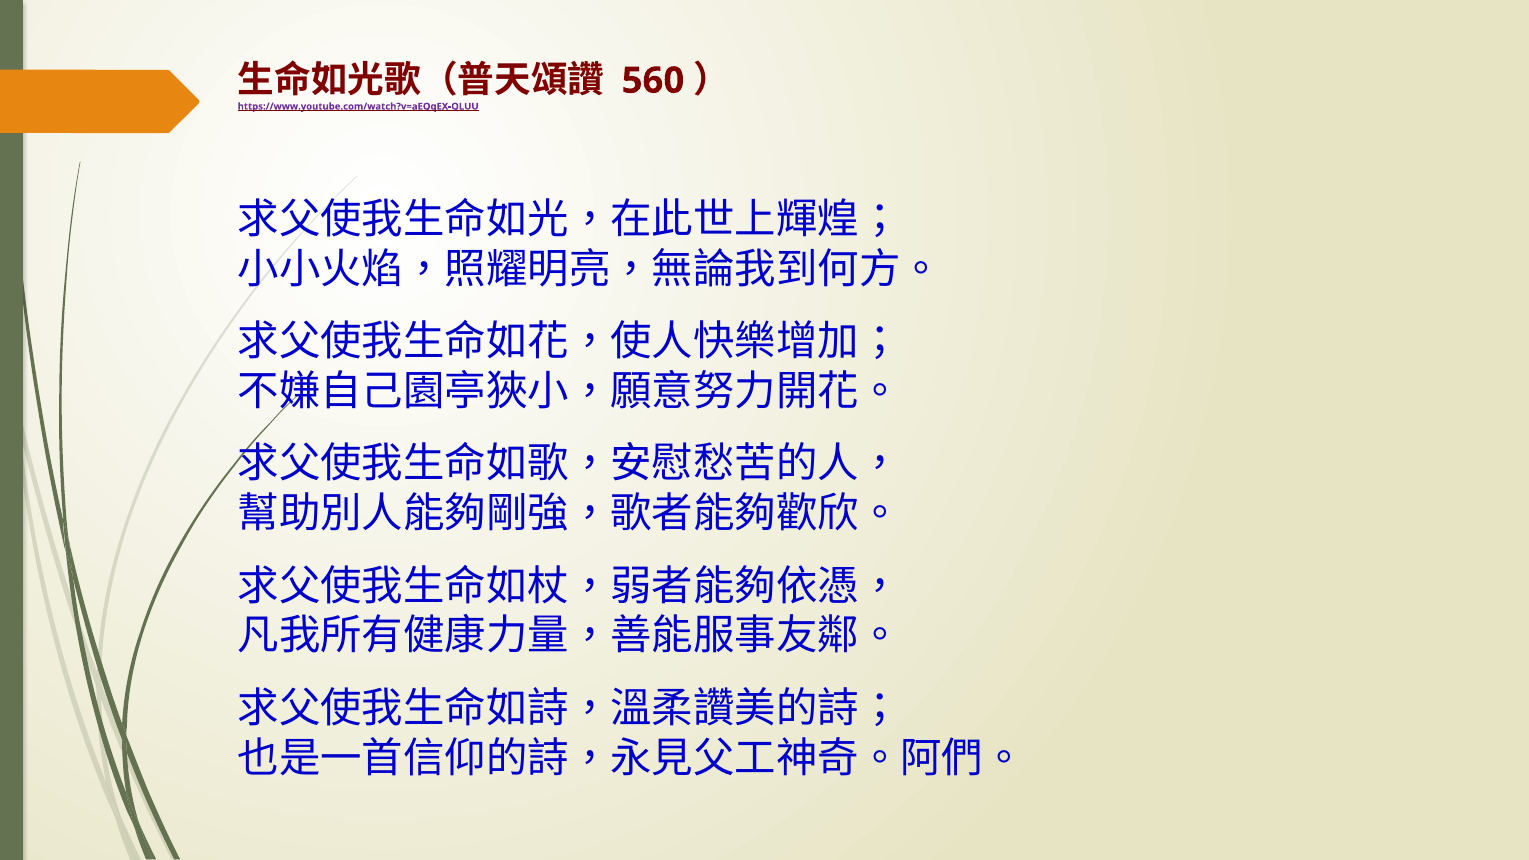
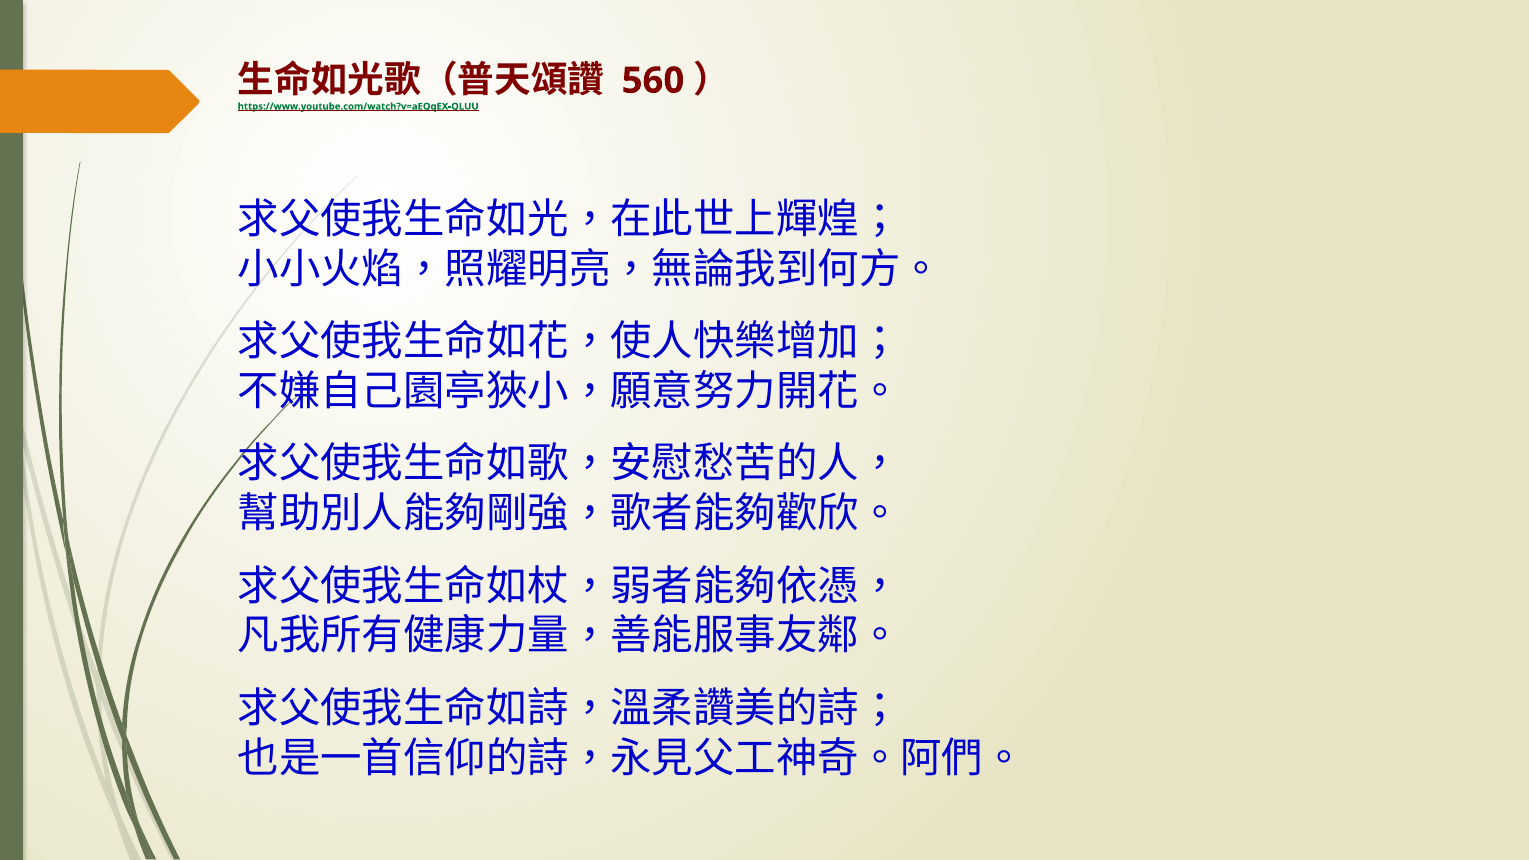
https://www.youtube.com/watch?v=aEQqEX-QLUU colour: purple -> green
